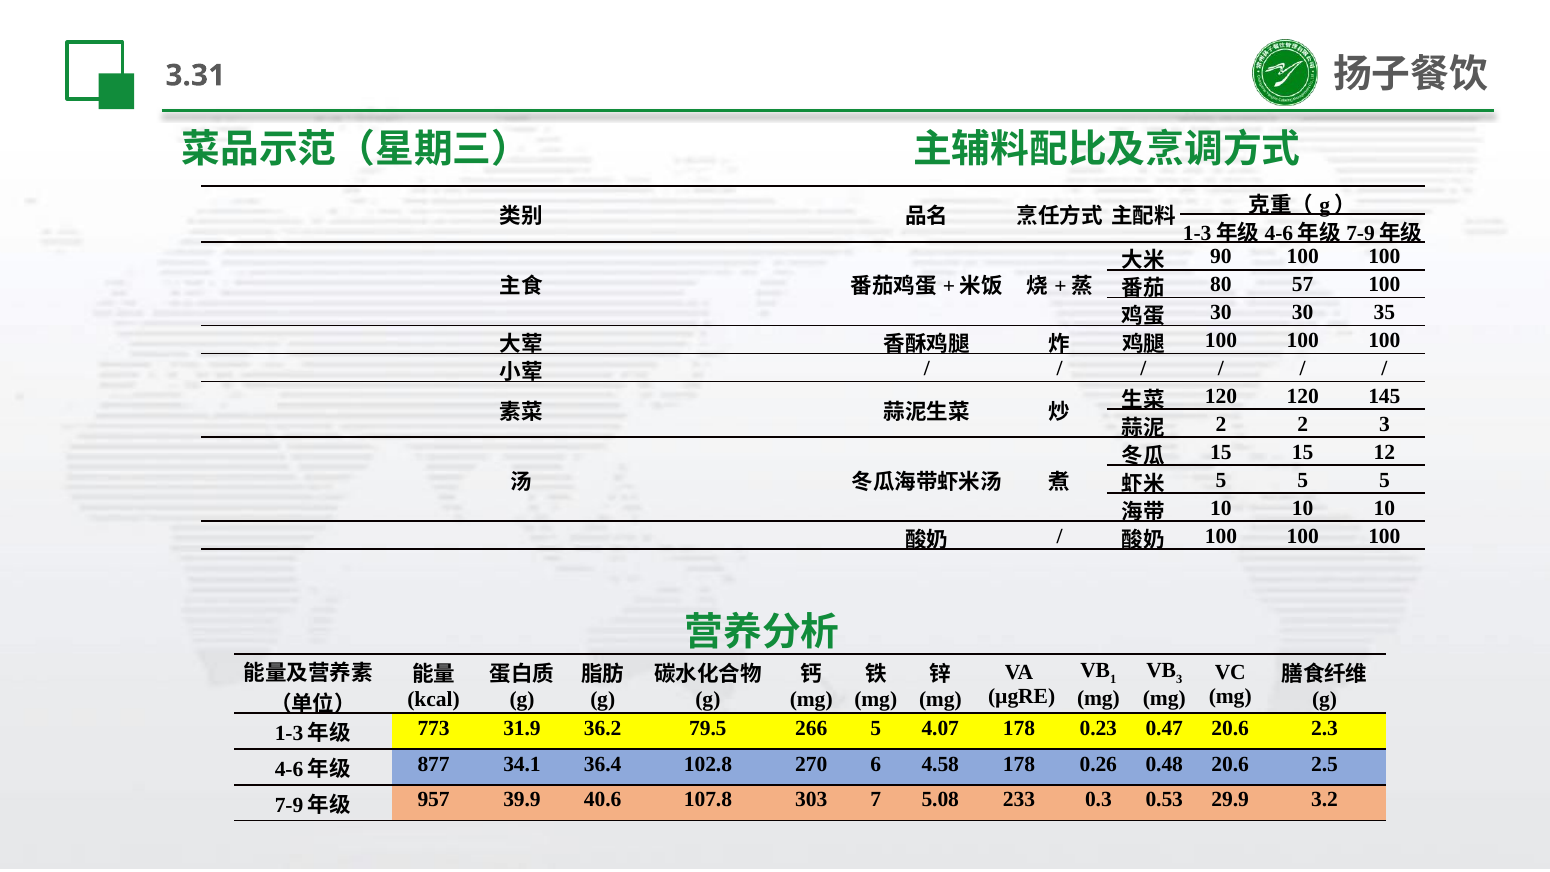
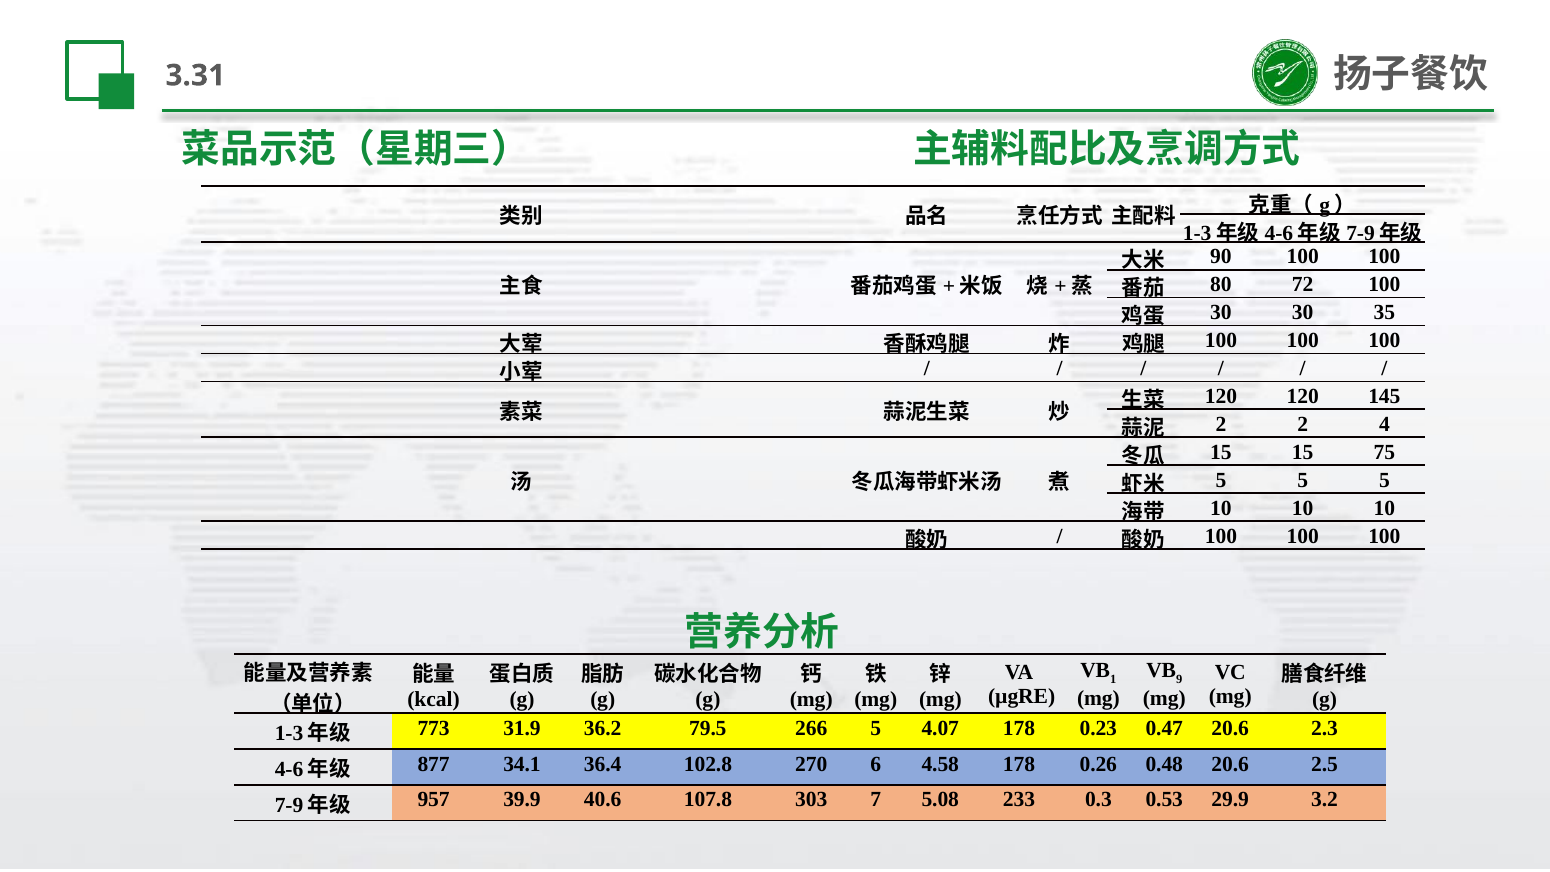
57: 57 -> 72
2 3: 3 -> 4
12: 12 -> 75
3 at (1179, 679): 3 -> 9
